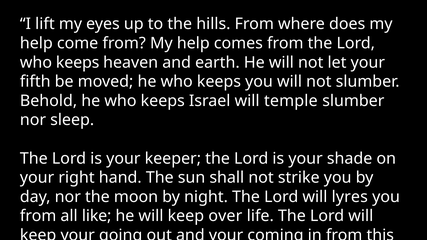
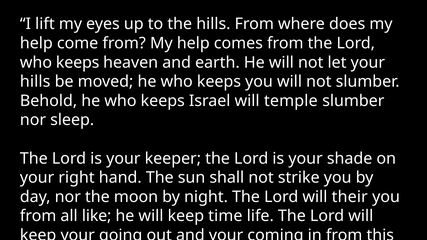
fifth at (35, 82): fifth -> hills
lyres: lyres -> their
keep over: over -> time
